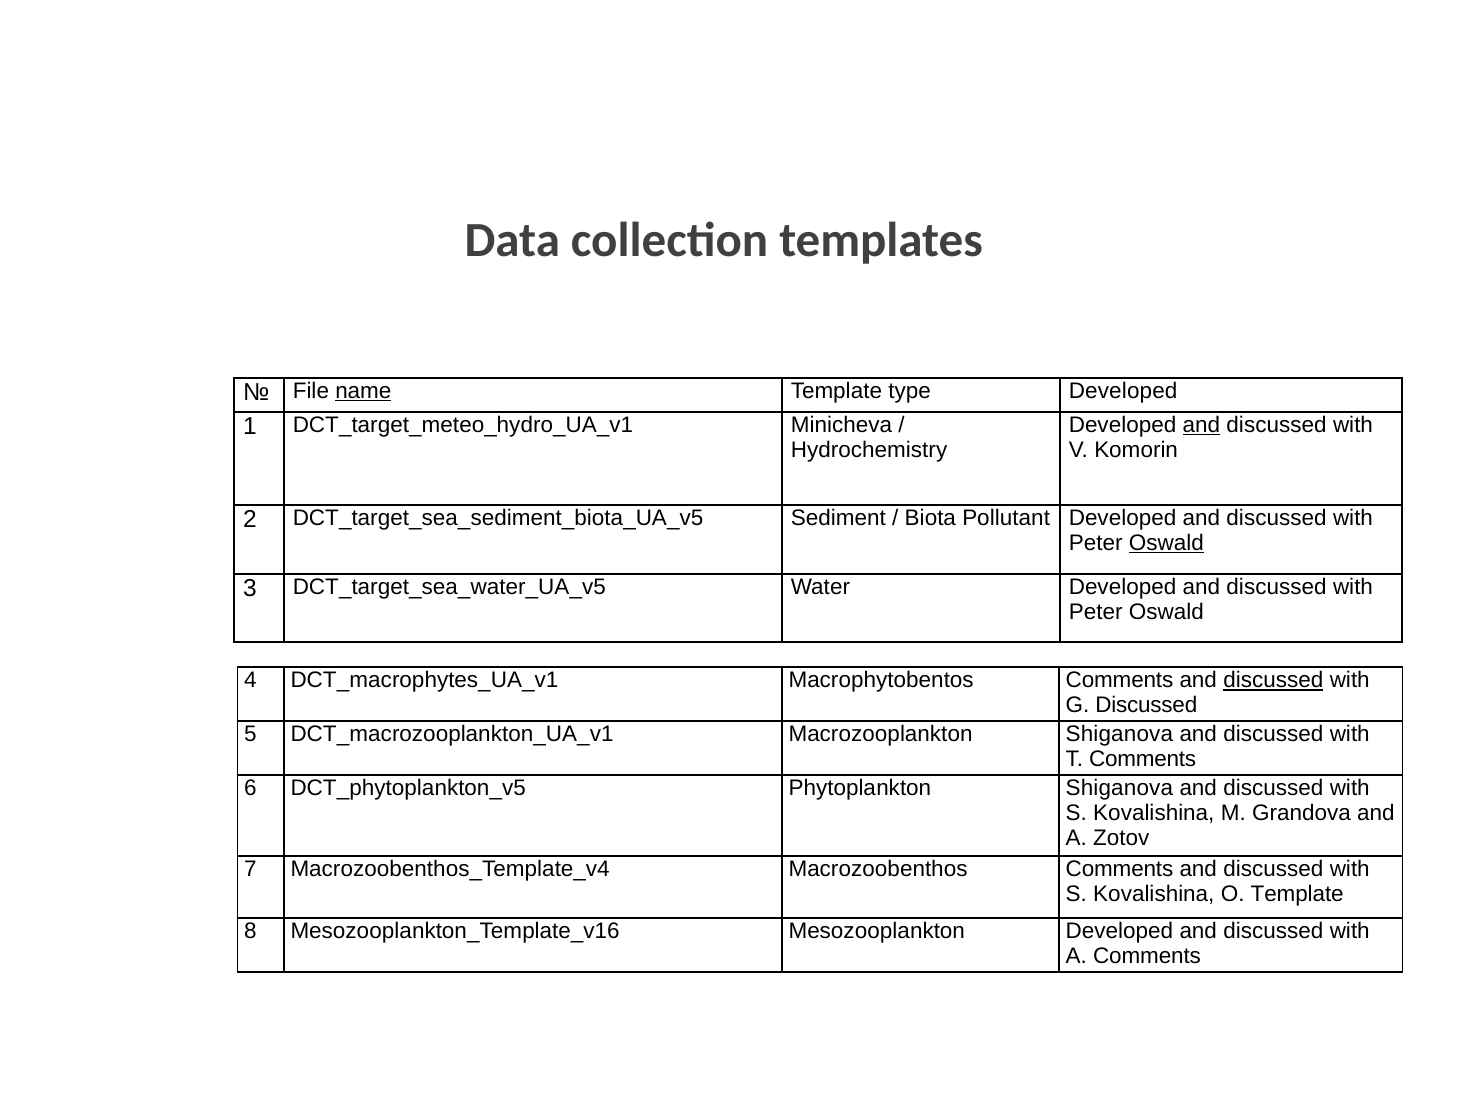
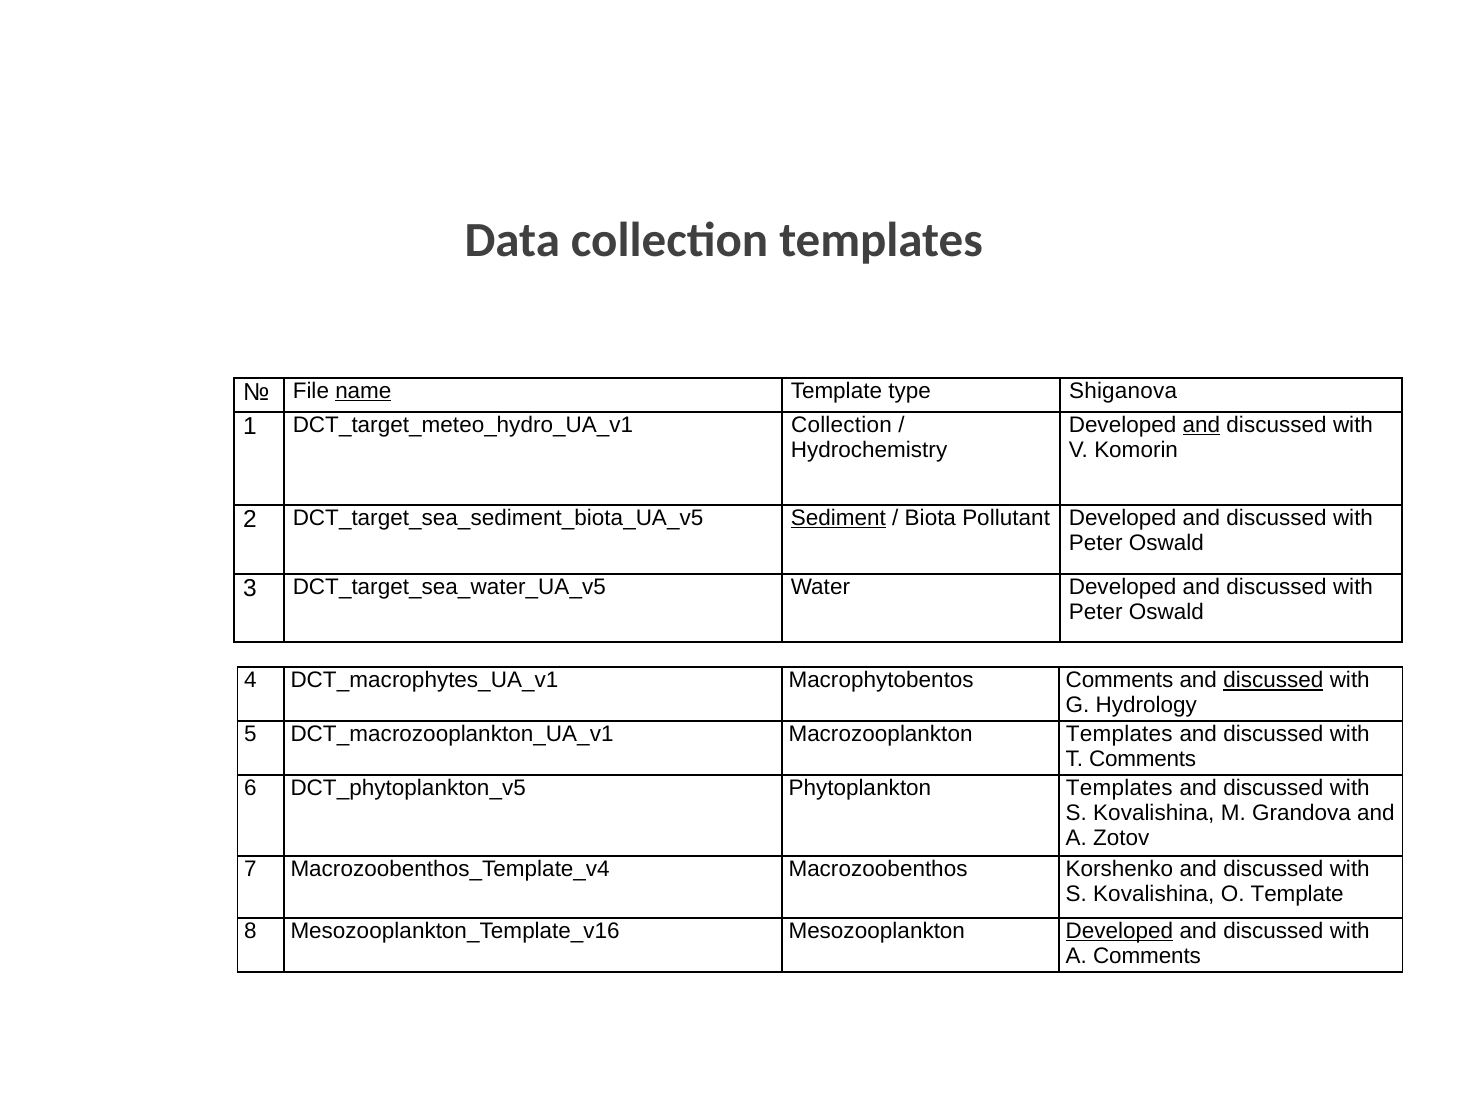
type Developed: Developed -> Shiganova
Minicheva at (842, 425): Minicheva -> Collection
Sediment underline: none -> present
Oswald at (1166, 543) underline: present -> none
G Discussed: Discussed -> Hydrology
Macrozooplankton Shiganova: Shiganova -> Templates
Phytoplankton Shiganova: Shiganova -> Templates
Macrozoobenthos Comments: Comments -> Korshenko
Developed at (1119, 931) underline: none -> present
